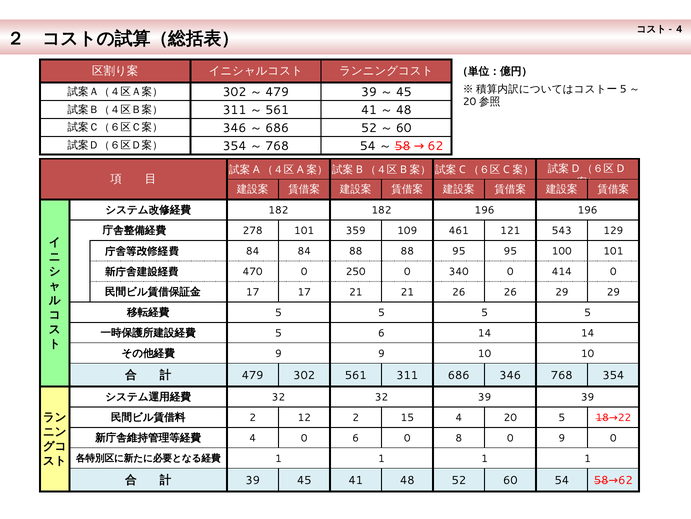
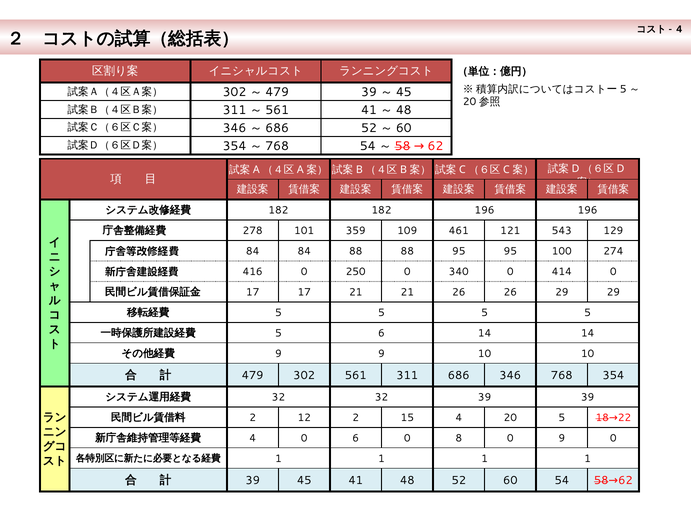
100 101: 101 -> 274
470: 470 -> 416
